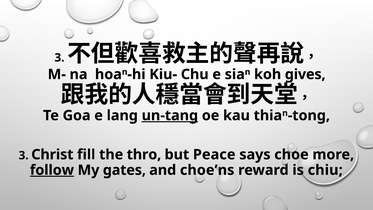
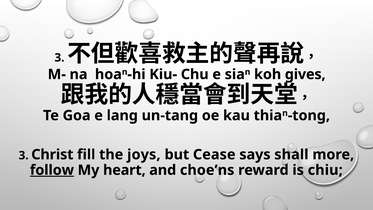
un-tang underline: present -> none
thro: thro -> joys
Peace: Peace -> Cease
choe: choe -> shall
gates: gates -> heart
